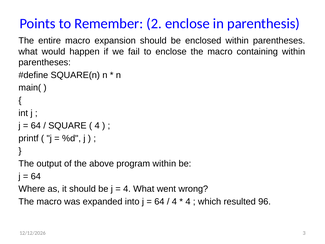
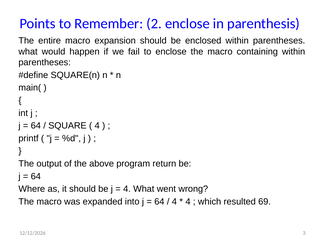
program within: within -> return
96: 96 -> 69
